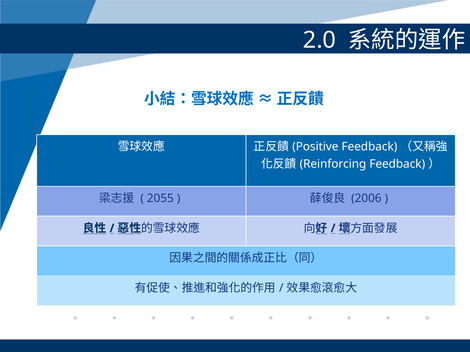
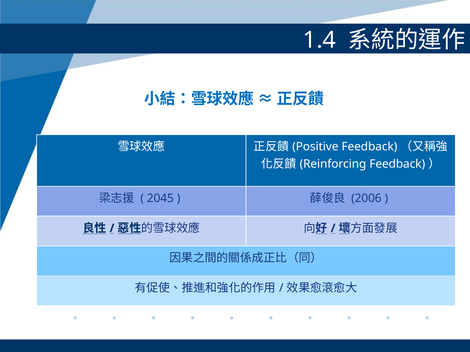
2.0: 2.0 -> 1.4
2055: 2055 -> 2045
